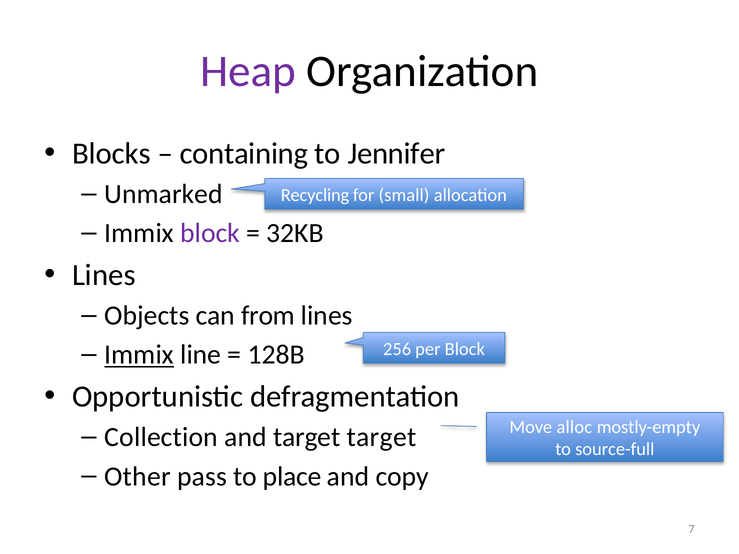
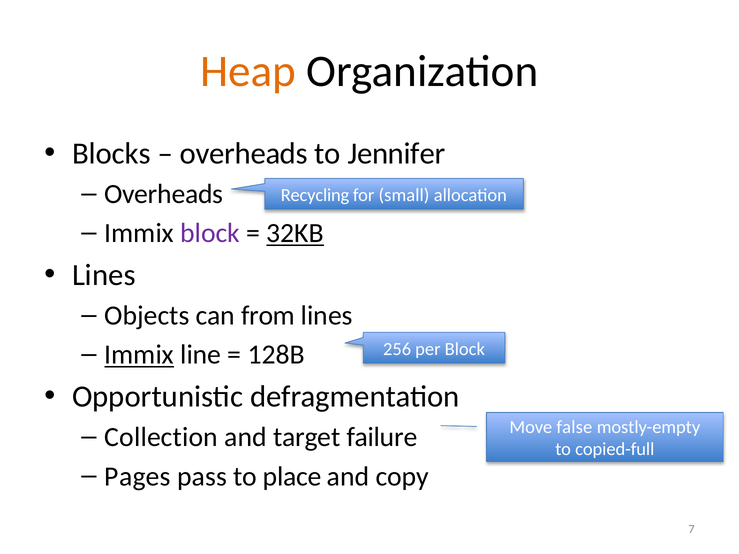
Heap colour: purple -> orange
containing at (244, 154): containing -> overheads
Unmarked at (164, 194): Unmarked -> Overheads
32KB underline: none -> present
alloc: alloc -> false
target target: target -> failure
source-full: source-full -> copied-full
Other: Other -> Pages
